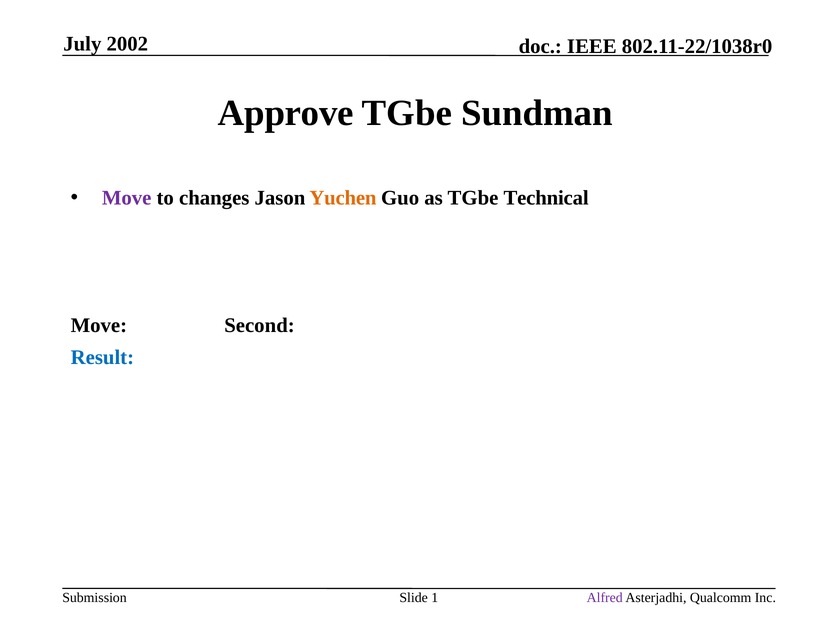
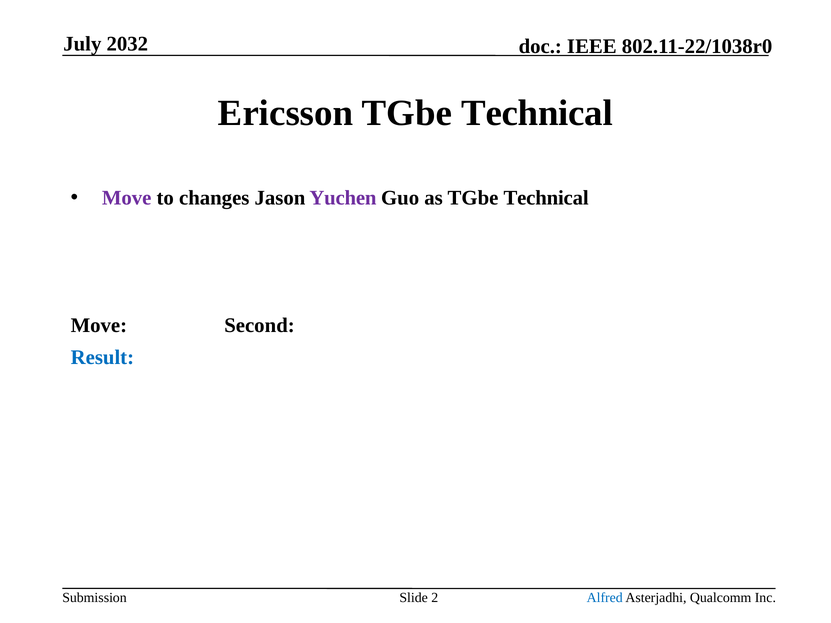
2002: 2002 -> 2032
Approve: Approve -> Ericsson
Sundman at (537, 113): Sundman -> Technical
Yuchen colour: orange -> purple
1: 1 -> 2
Alfred colour: purple -> blue
